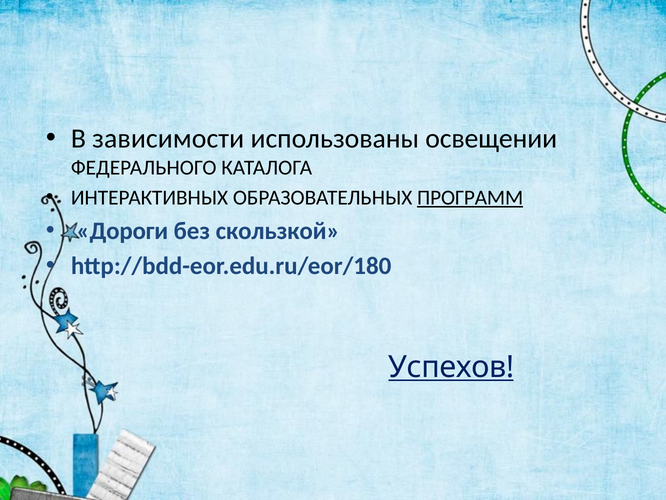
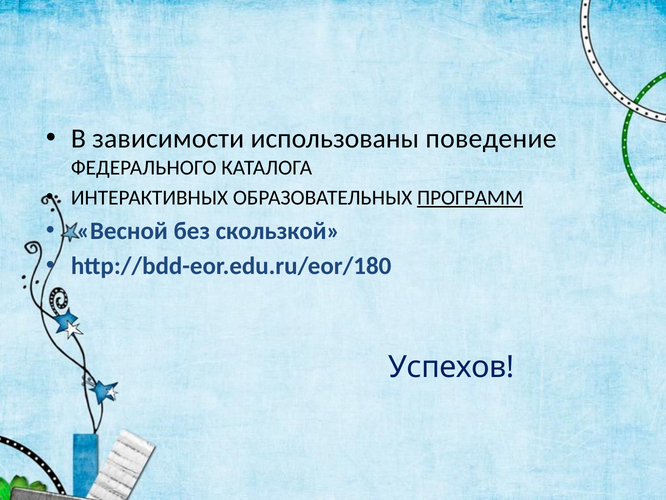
освещении: освещении -> поведение
Дороги: Дороги -> Весной
Успехов underline: present -> none
